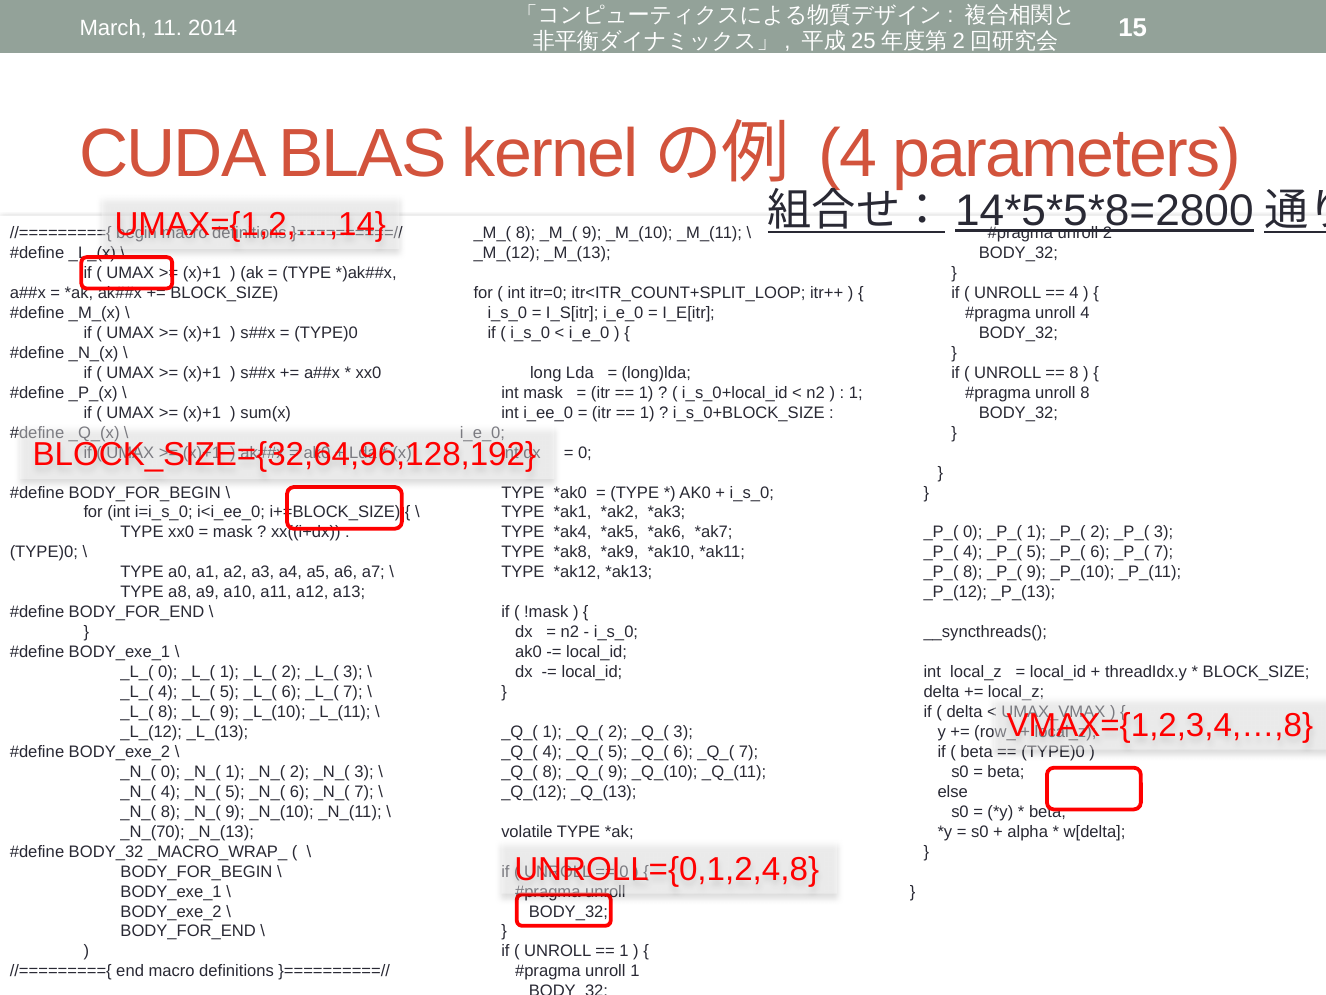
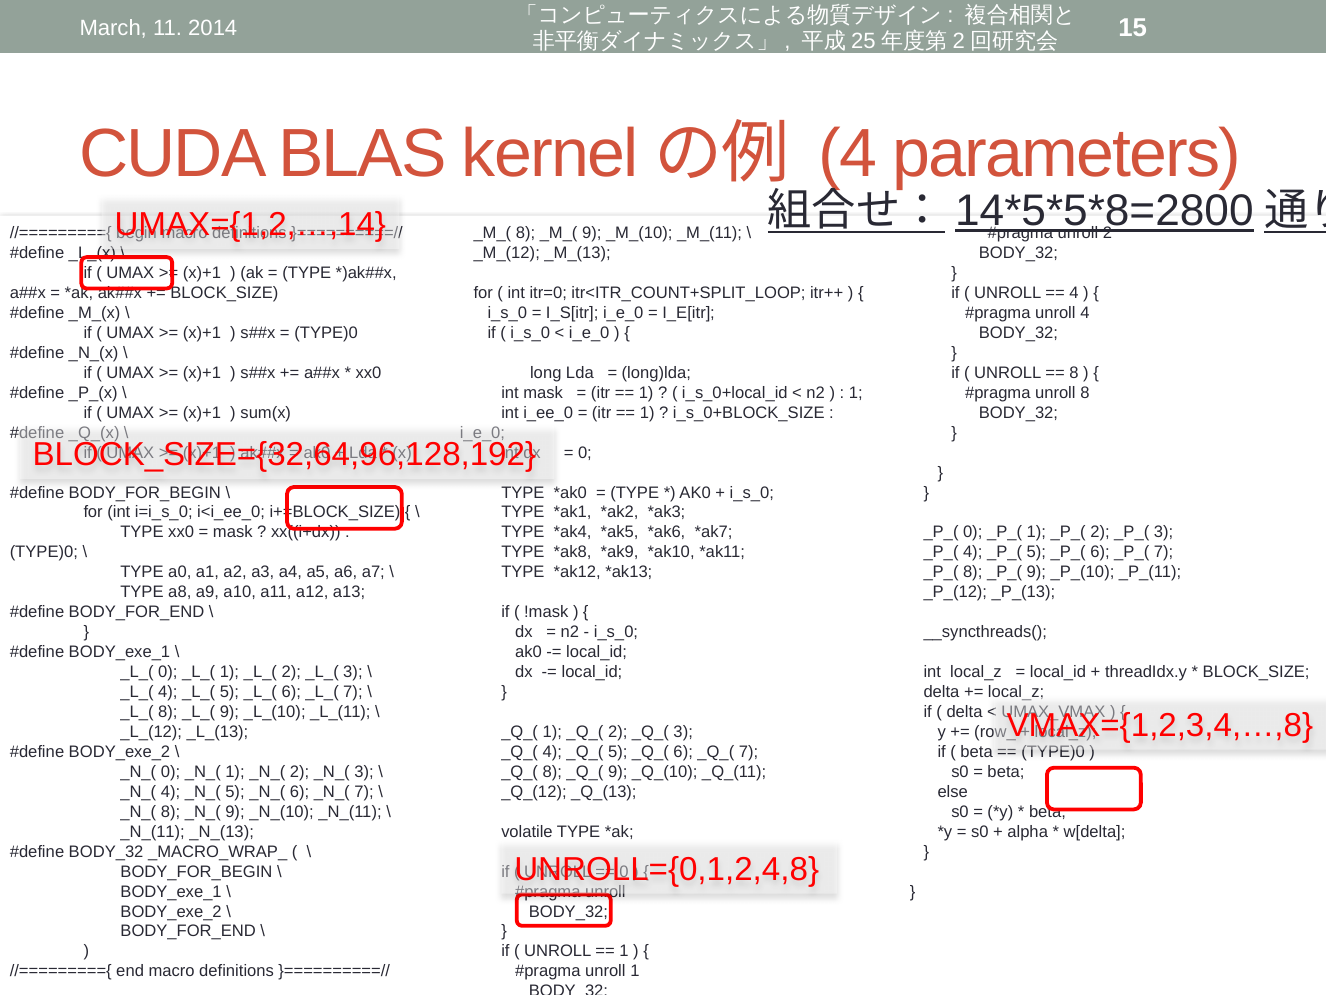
_N_(70 at (153, 831): _N_(70 -> _N_(11
